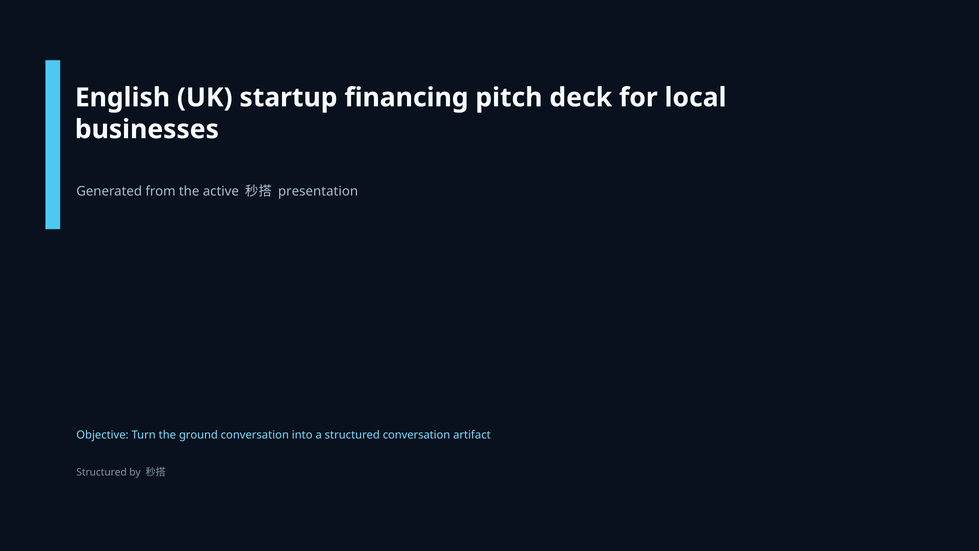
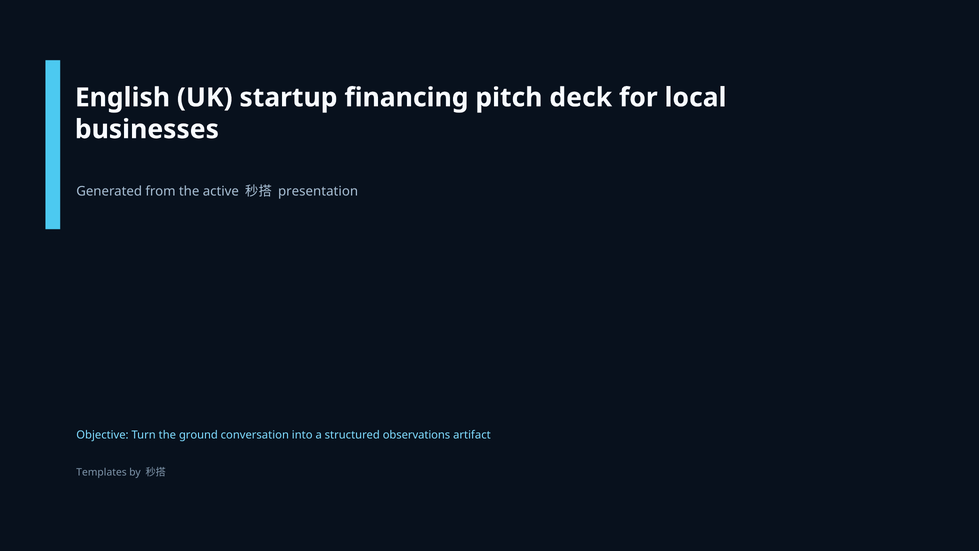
structured conversation: conversation -> observations
Structured at (102, 472): Structured -> Templates
